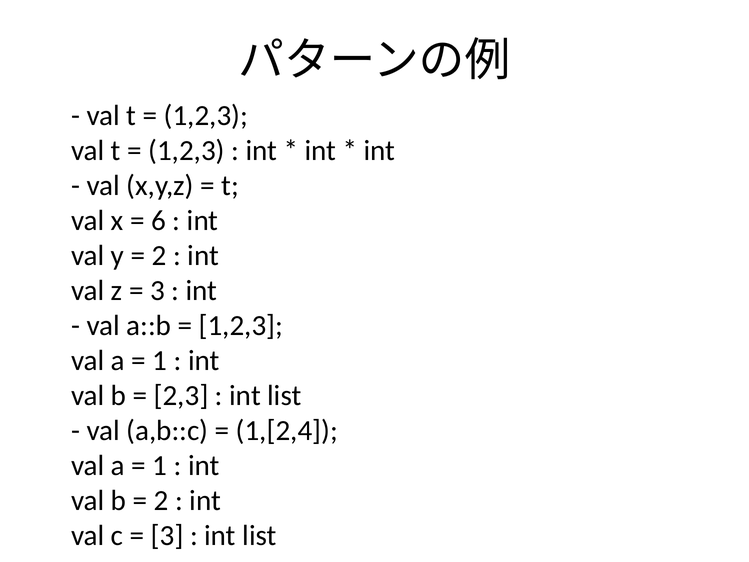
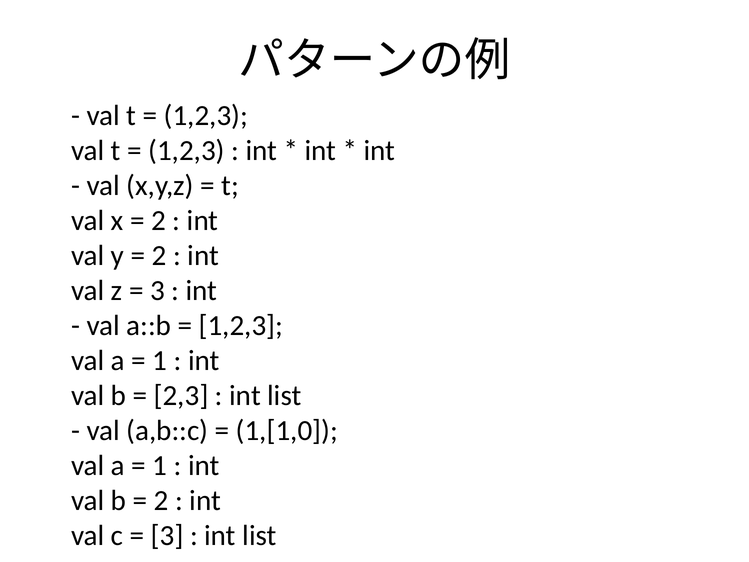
6 at (159, 221): 6 -> 2
1,[2,4: 1,[2,4 -> 1,[1,0
